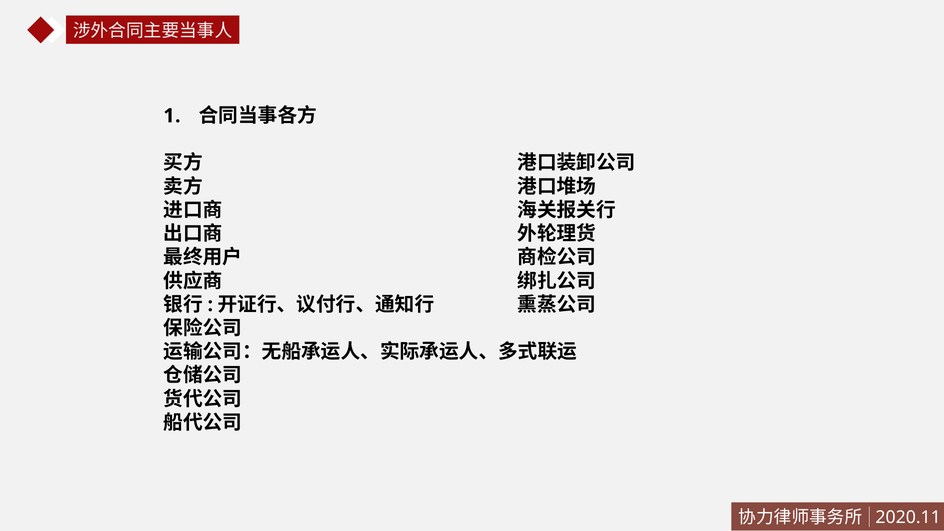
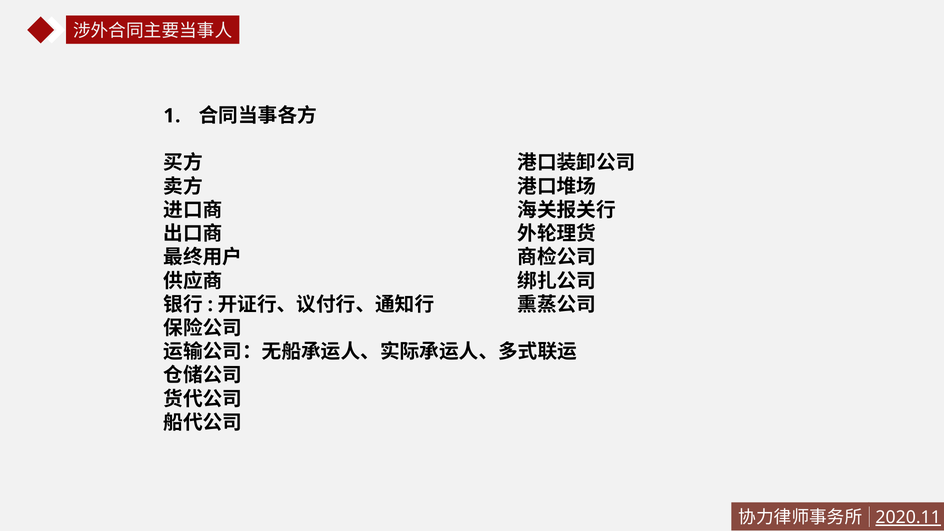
2020.11 underline: none -> present
